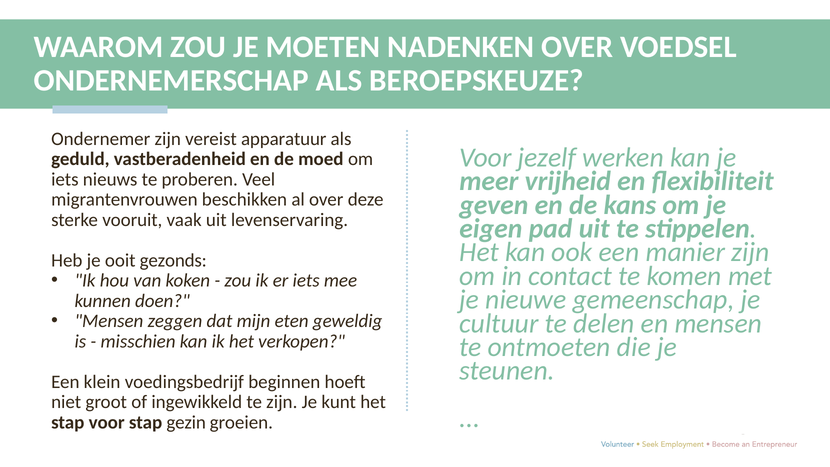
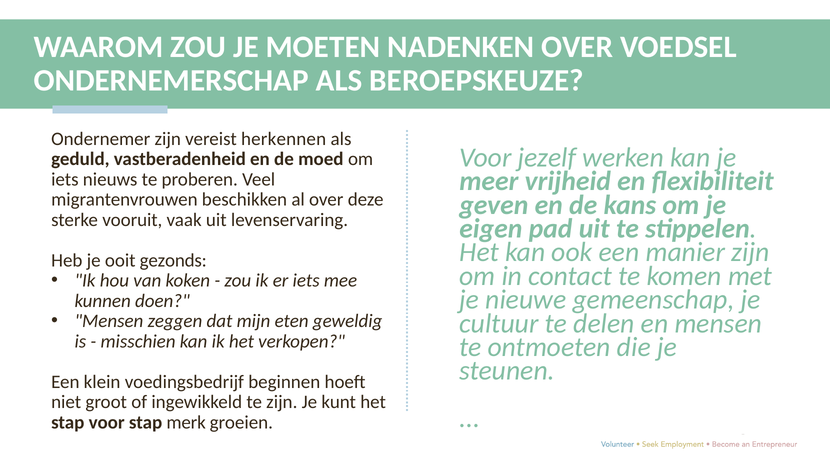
apparatuur: apparatuur -> herkennen
gezin: gezin -> merk
